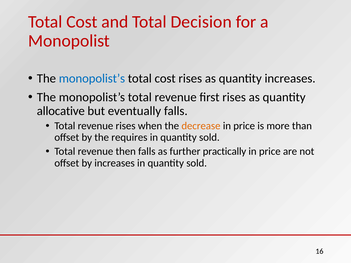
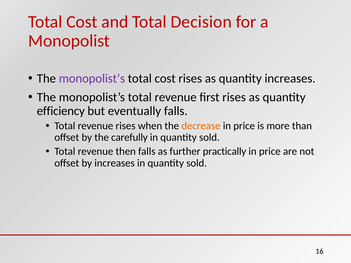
monopolist’s at (92, 79) colour: blue -> purple
allocative: allocative -> efficiency
requires: requires -> carefully
